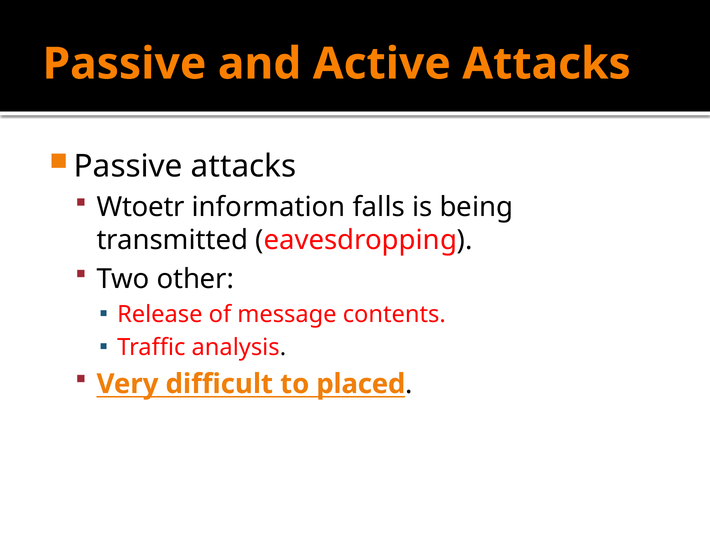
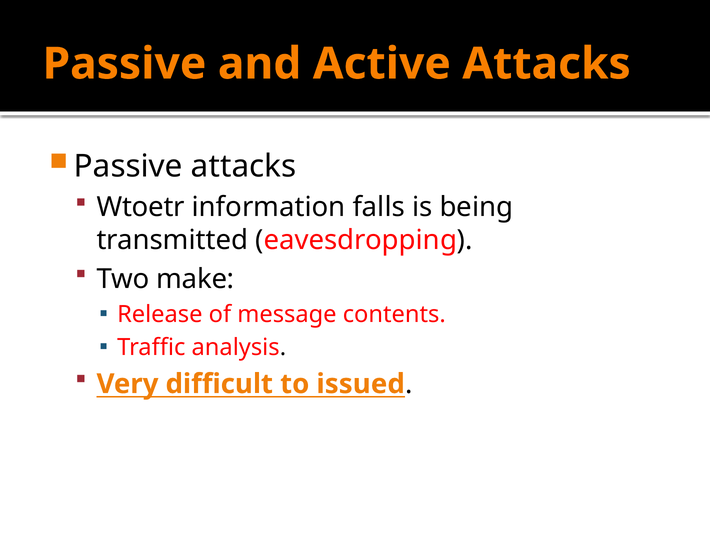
other: other -> make
placed: placed -> issued
